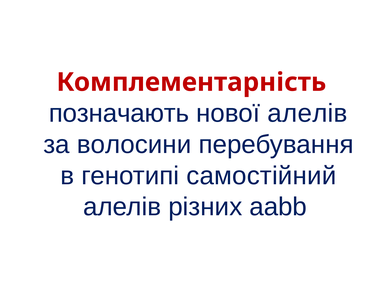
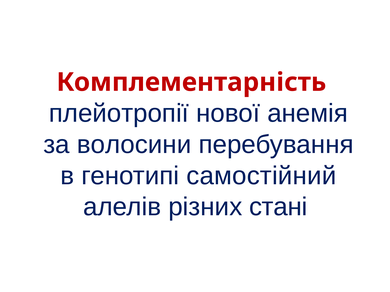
позначають: позначають -> плейотропії
нової алелів: алелів -> анемія
ааbb: ааbb -> стані
